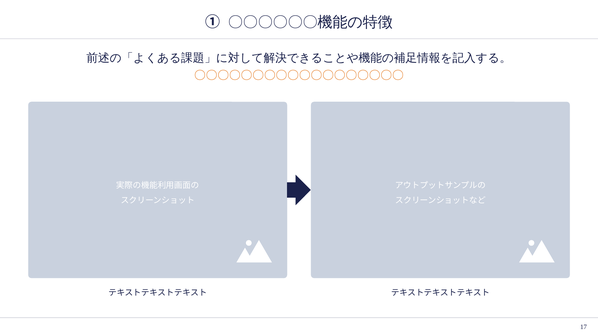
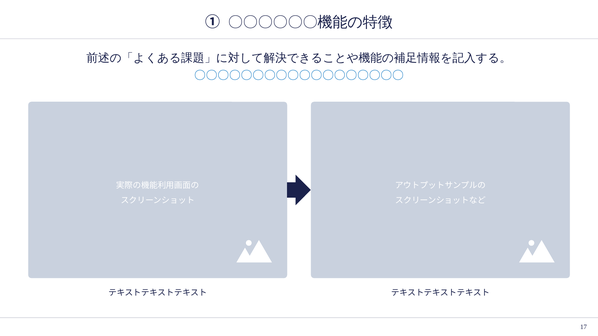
〇〇〇〇〇〇〇〇〇〇〇〇〇〇〇〇〇〇 colour: orange -> blue
